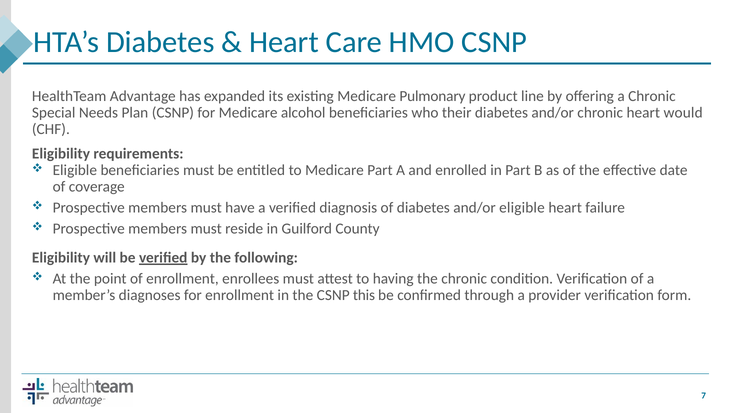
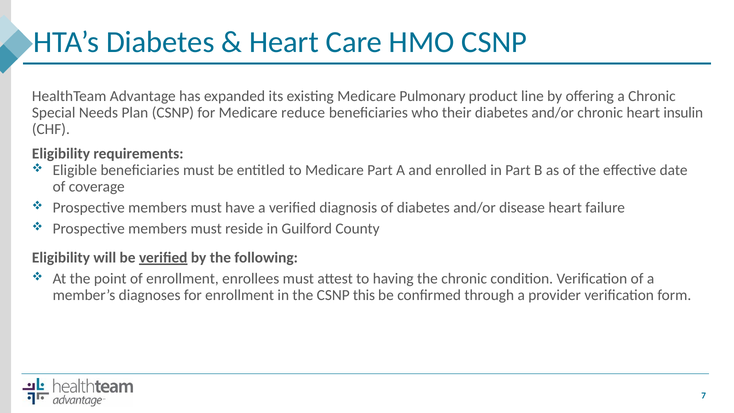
alcohol: alcohol -> reduce
would: would -> insulin
and/or eligible: eligible -> disease
